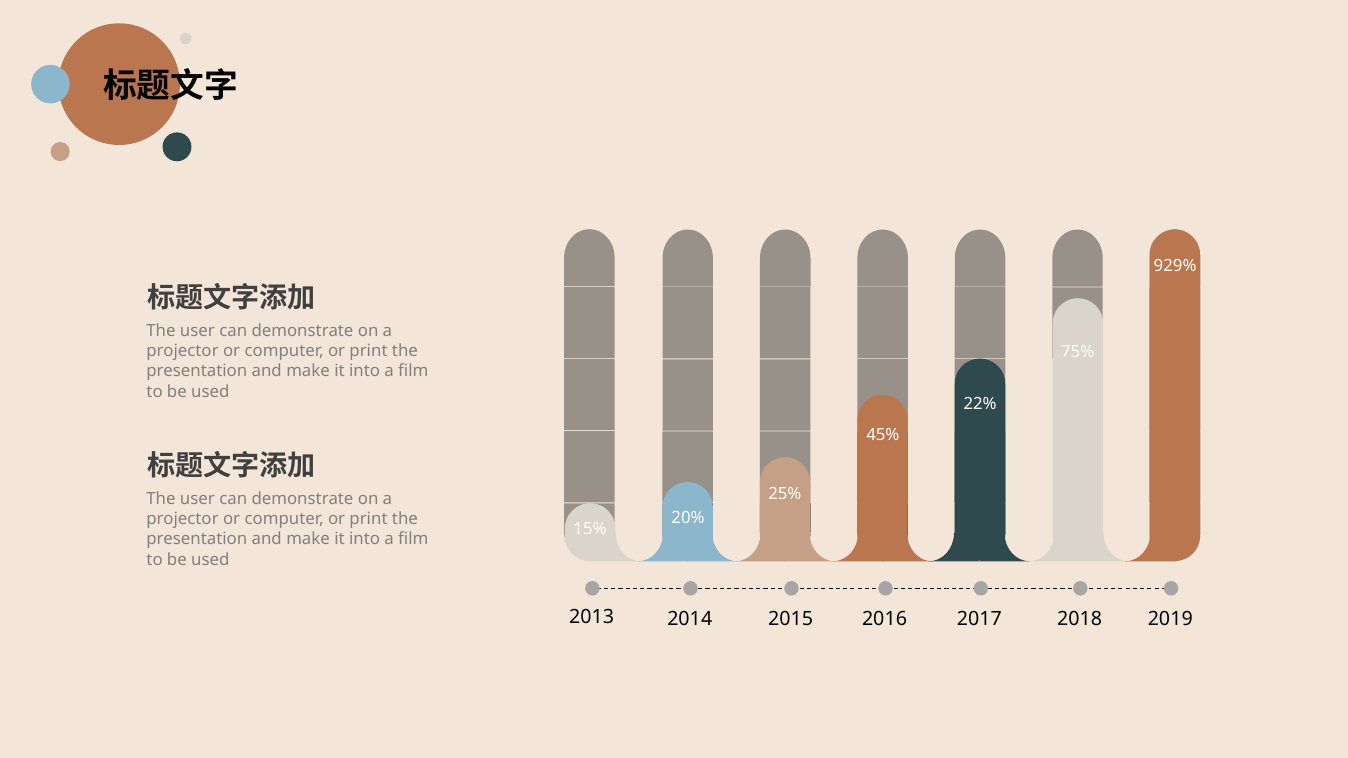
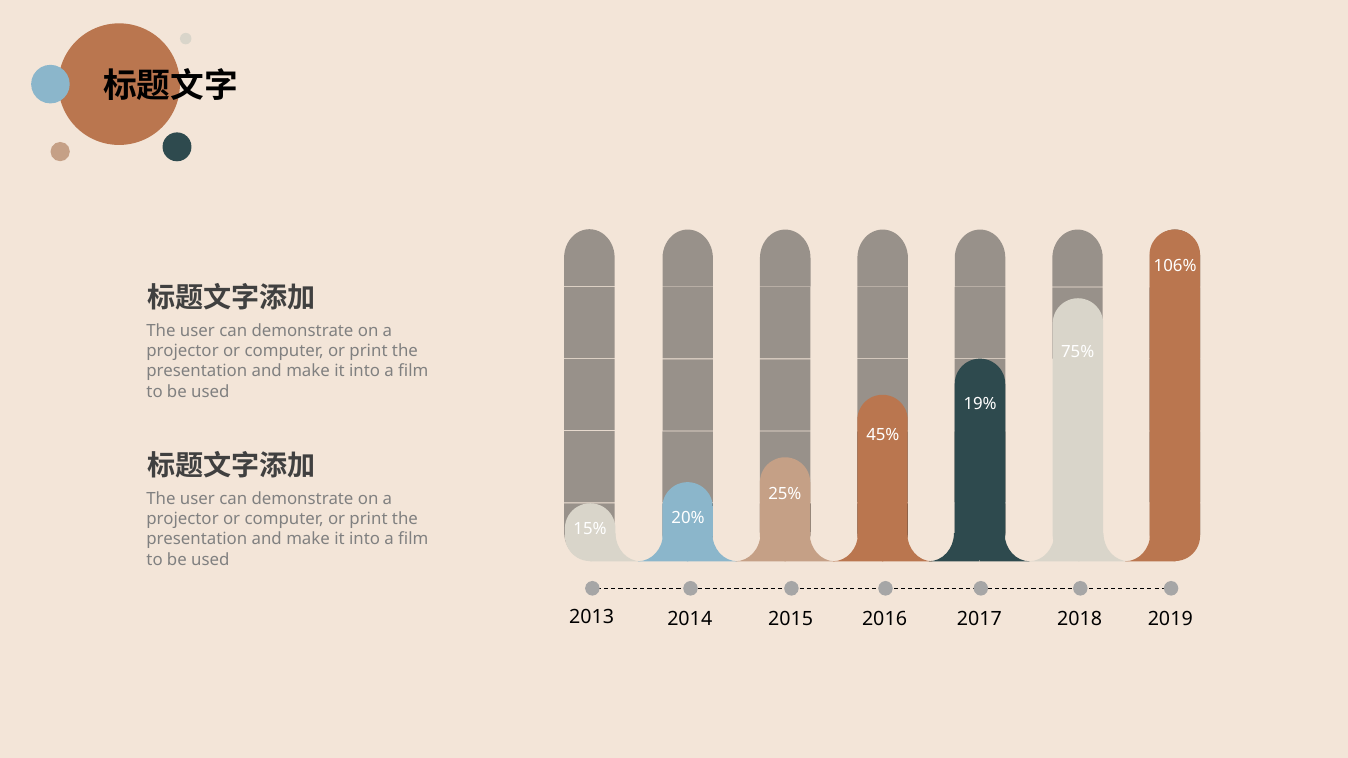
929%: 929% -> 106%
22%: 22% -> 19%
